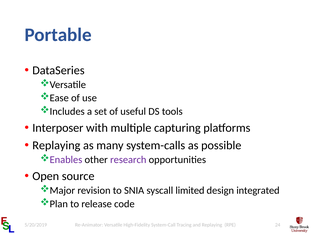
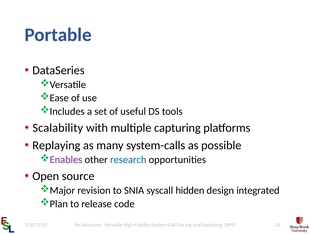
Interposer: Interposer -> Scalability
research colour: purple -> blue
limited: limited -> hidden
